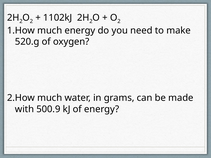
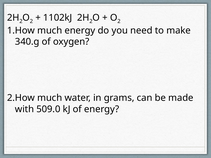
520.g: 520.g -> 340.g
500.9: 500.9 -> 509.0
